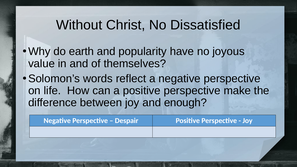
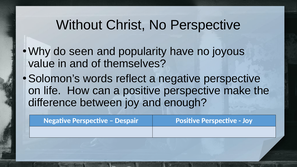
No Dissatisfied: Dissatisfied -> Perspective
earth: earth -> seen
